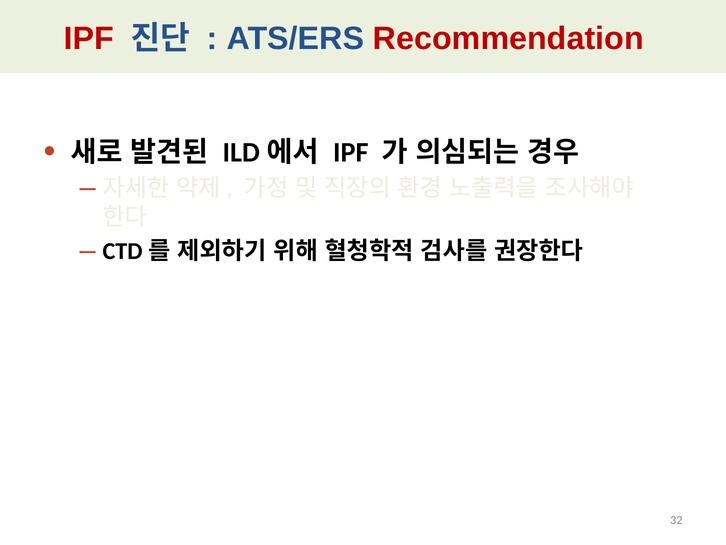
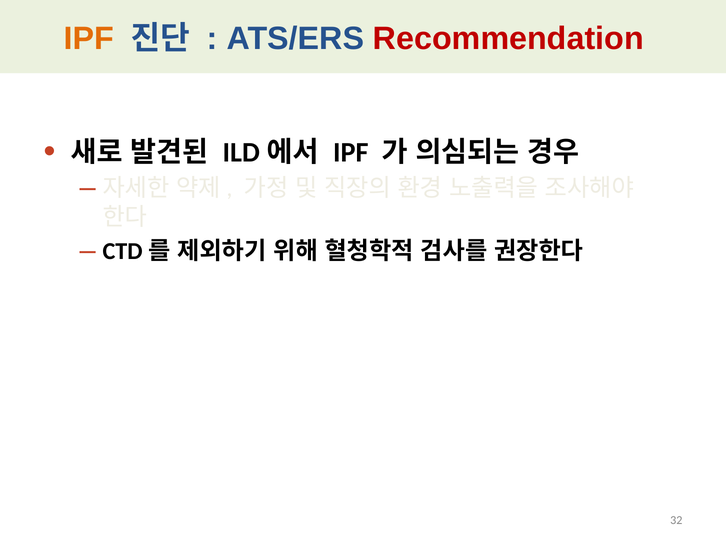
IPF at (89, 39) colour: red -> orange
